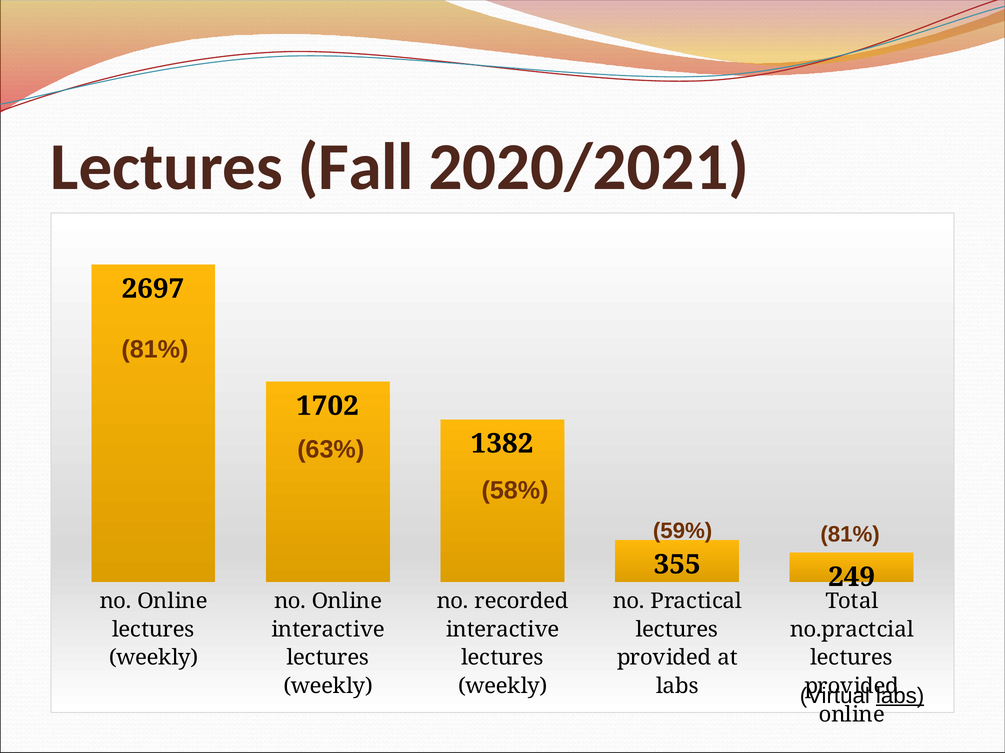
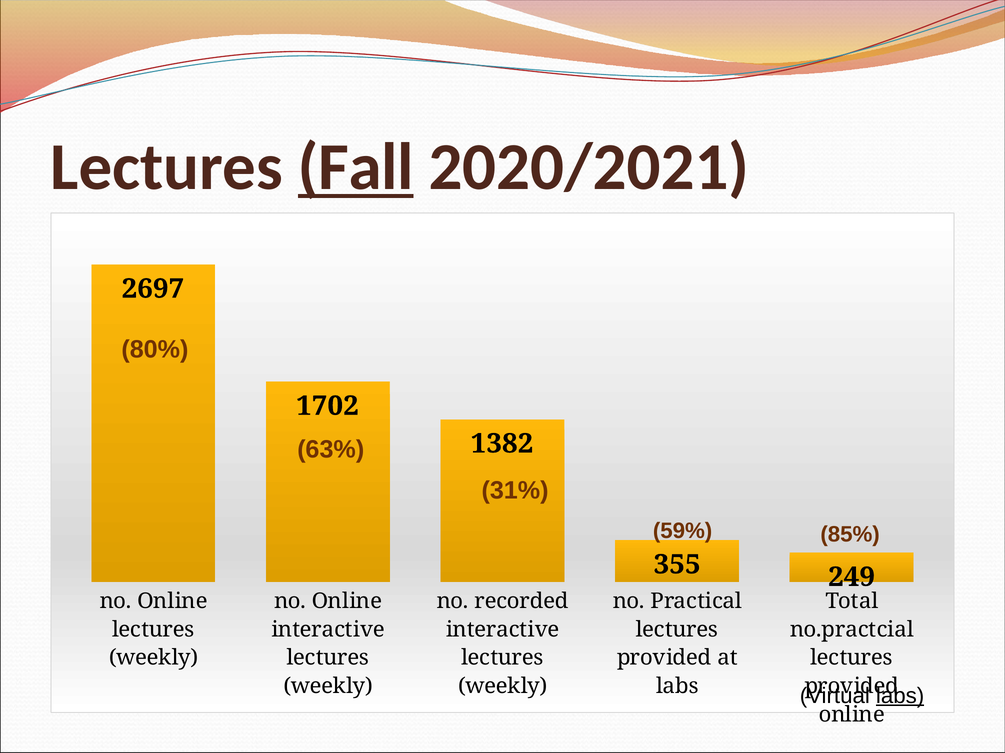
Fall underline: none -> present
81% at (155, 350): 81% -> 80%
58%: 58% -> 31%
81% at (850, 535): 81% -> 85%
